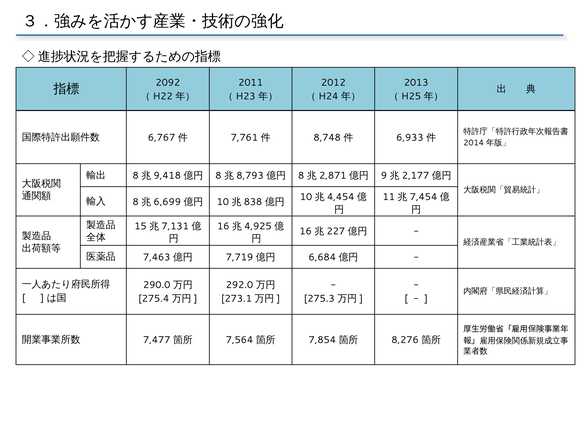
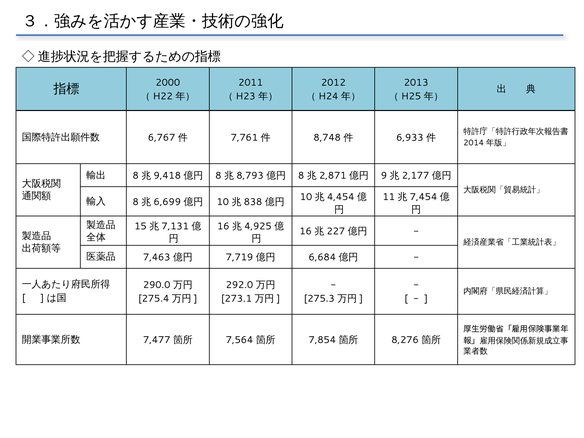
2092: 2092 -> 2000
